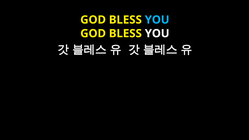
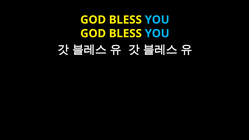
YOU at (157, 33) colour: white -> light blue
